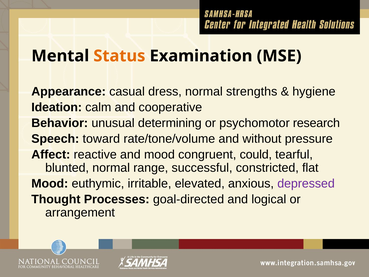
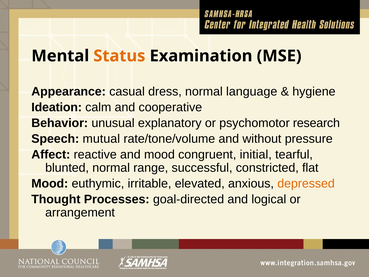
strengths: strengths -> language
determining: determining -> explanatory
toward: toward -> mutual
could: could -> initial
depressed colour: purple -> orange
